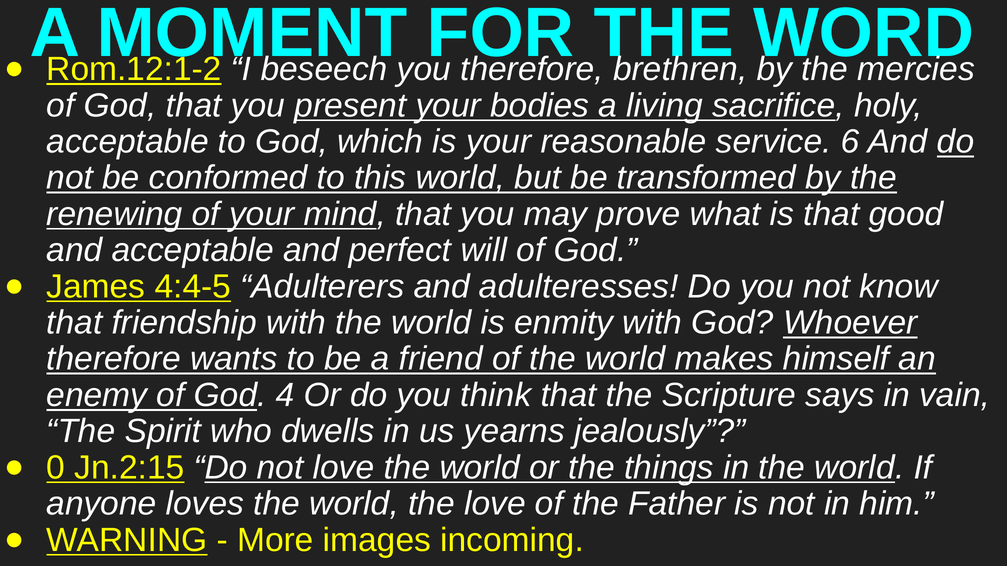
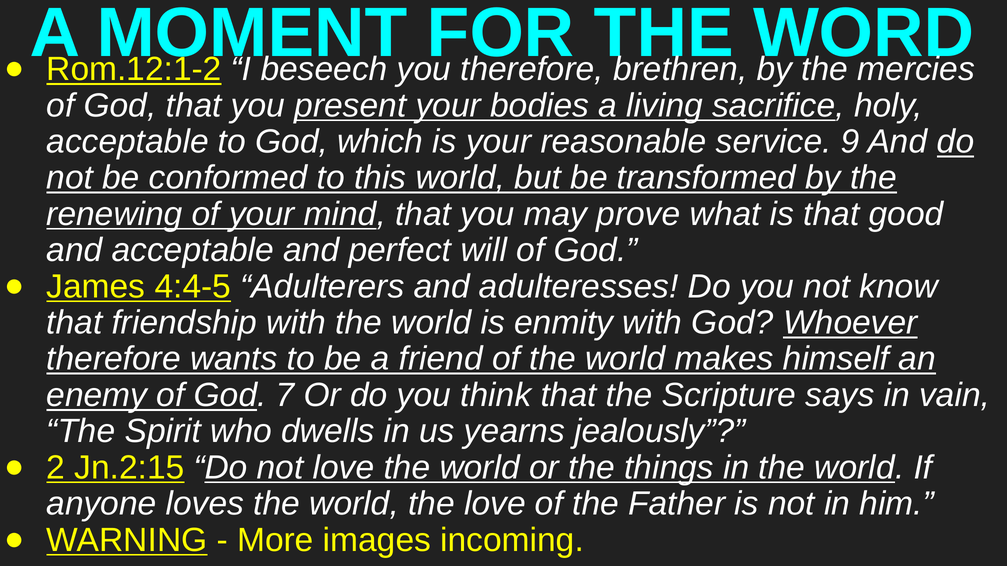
6: 6 -> 9
4: 4 -> 7
0: 0 -> 2
